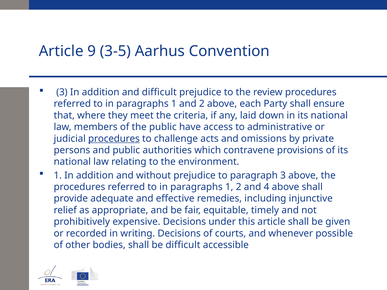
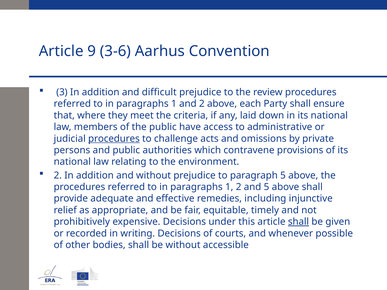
3-5: 3-5 -> 3-6
1 at (58, 175): 1 -> 2
paragraph 3: 3 -> 5
and 4: 4 -> 5
shall at (298, 222) underline: none -> present
be difficult: difficult -> without
